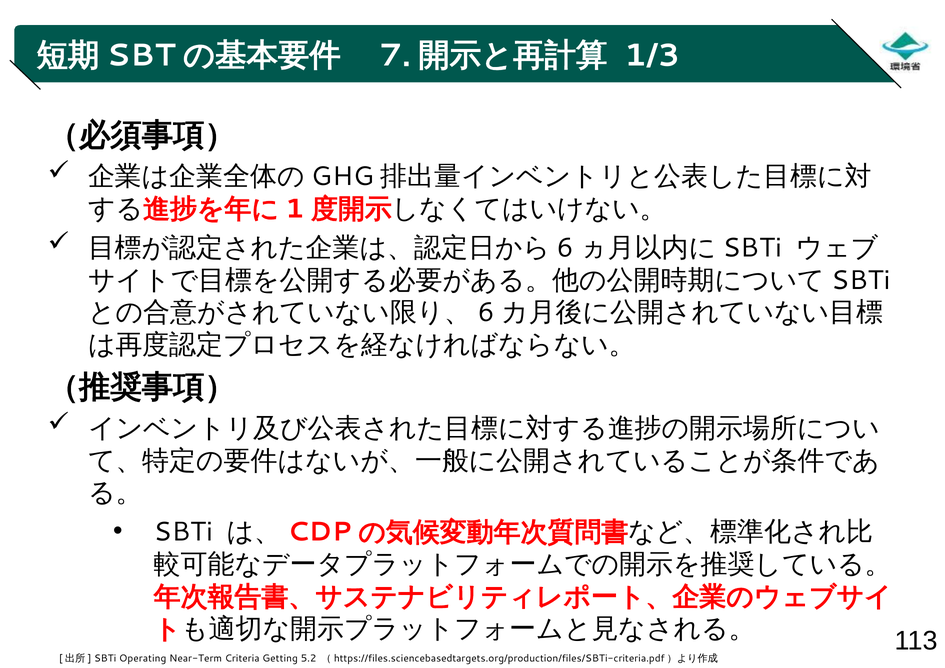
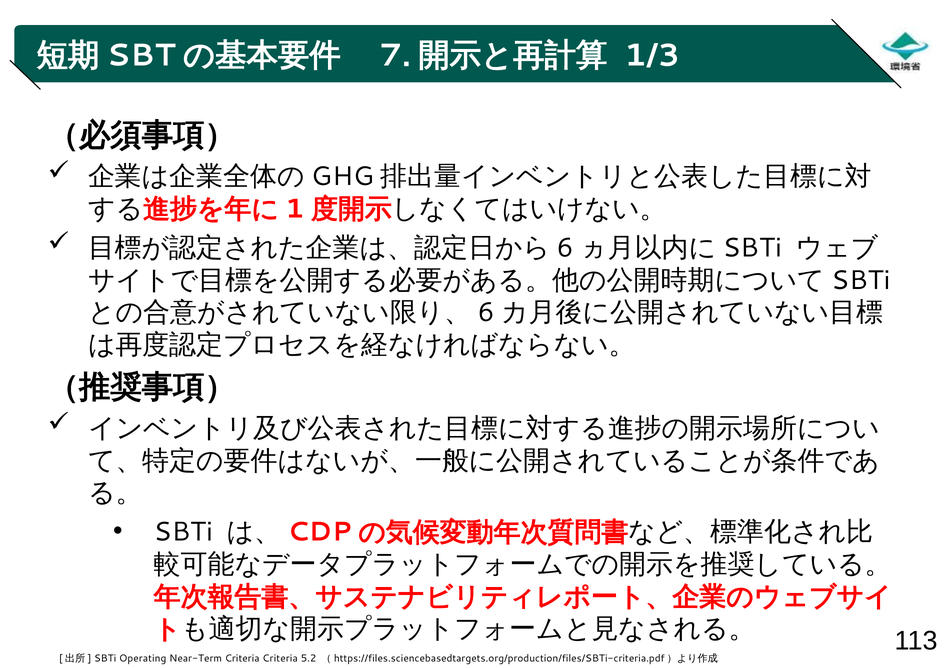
Criteria Getting: Getting -> Criteria
